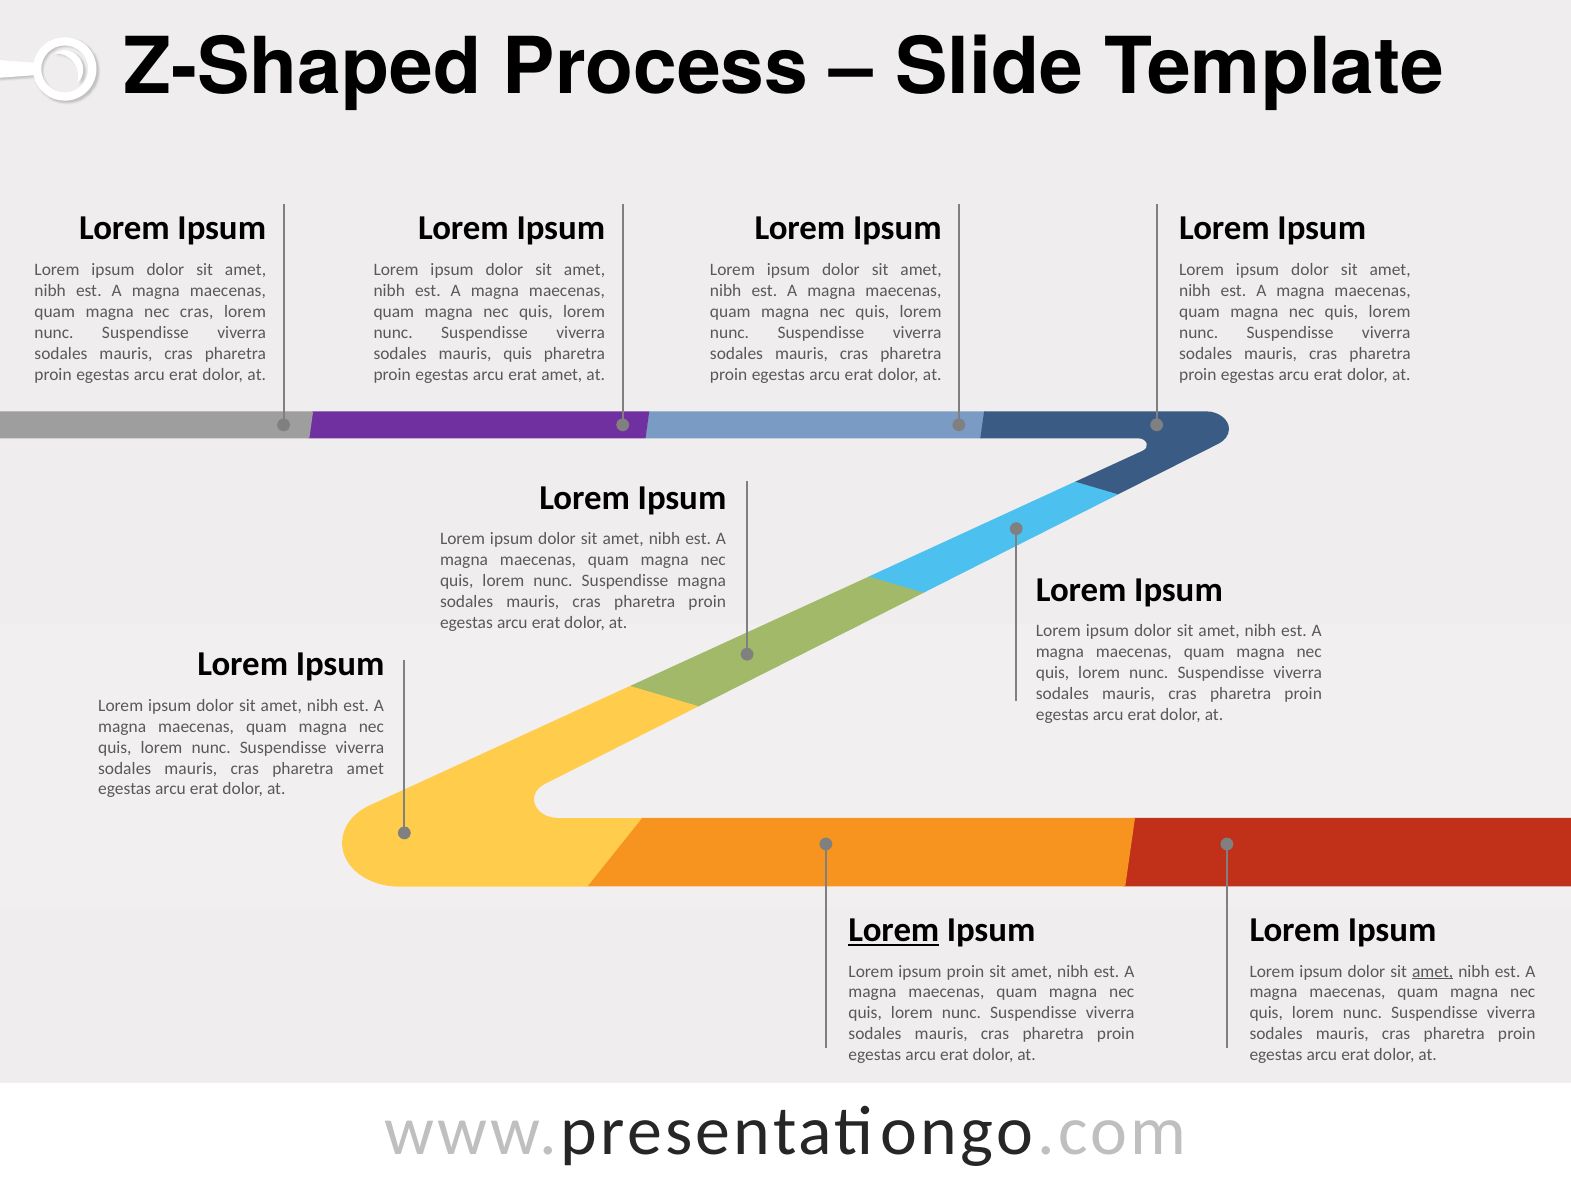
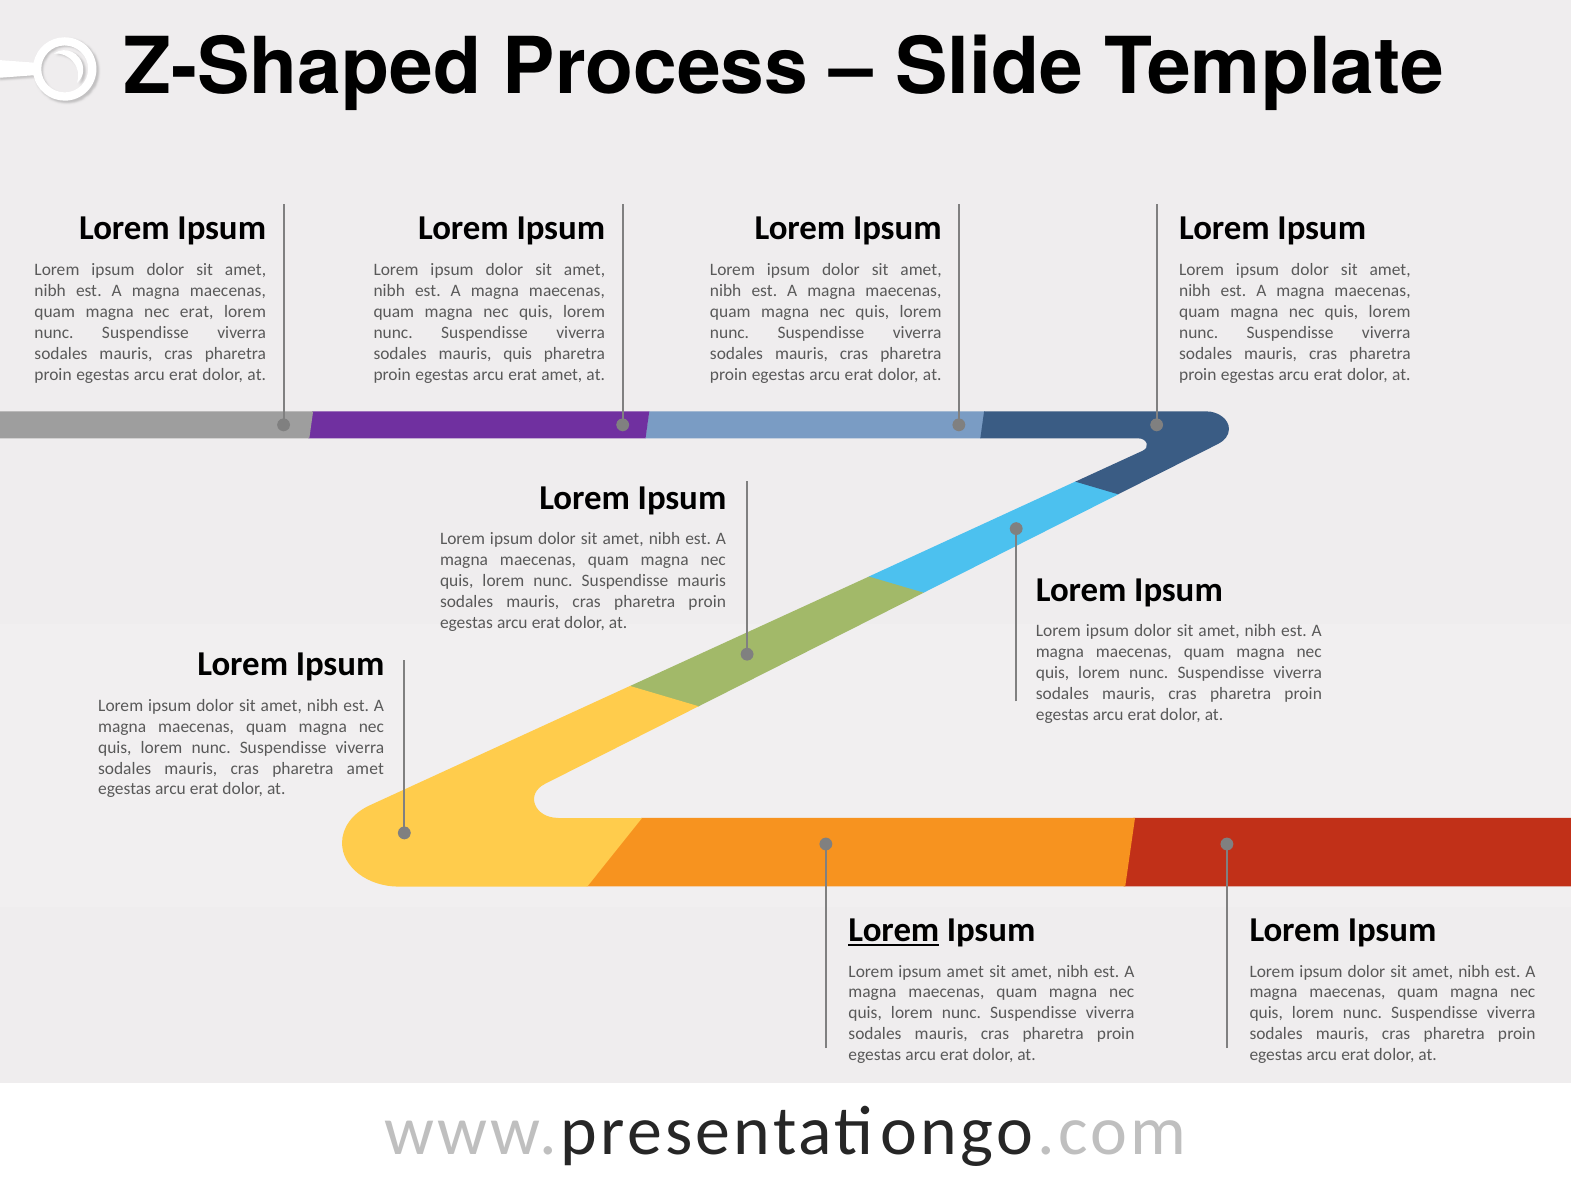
nec cras: cras -> erat
Suspendisse magna: magna -> mauris
ipsum proin: proin -> amet
amet at (1433, 972) underline: present -> none
